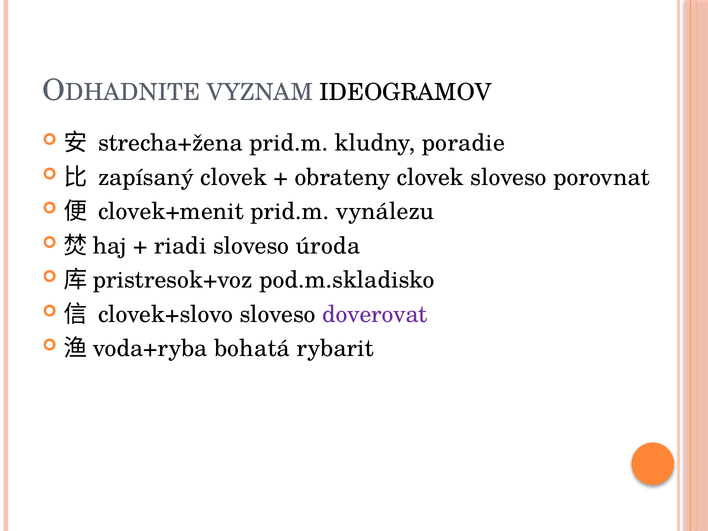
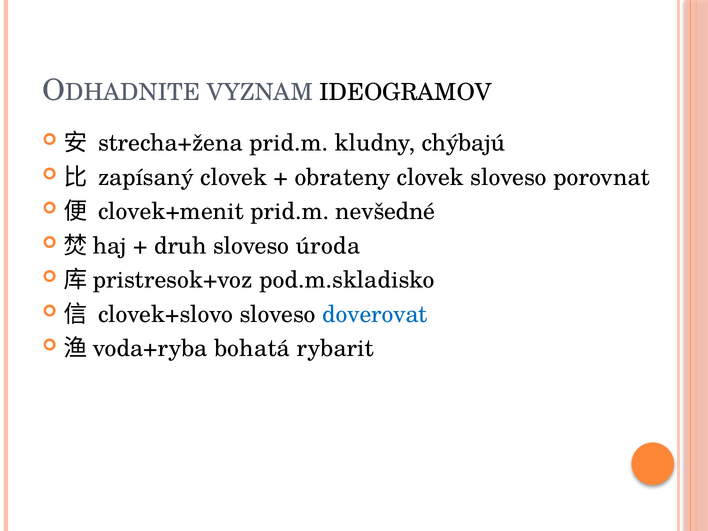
poradie: poradie -> chýbajú
vynálezu: vynálezu -> nevšedné
riadi: riadi -> druh
doverovat colour: purple -> blue
